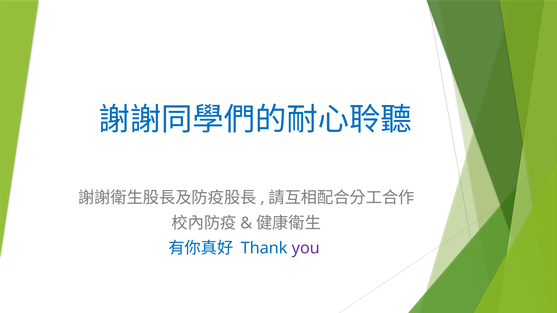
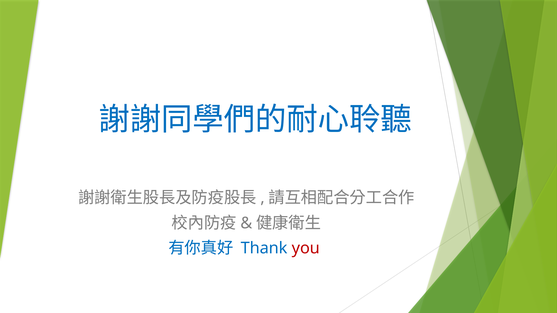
you colour: purple -> red
